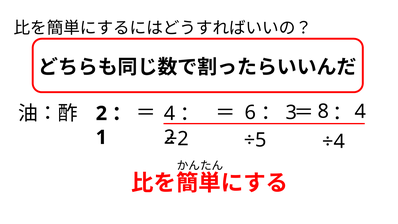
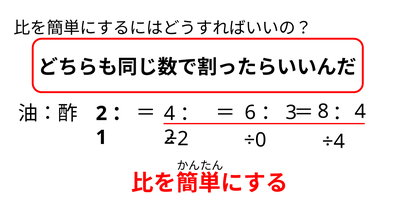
÷5: ÷5 -> ÷0
